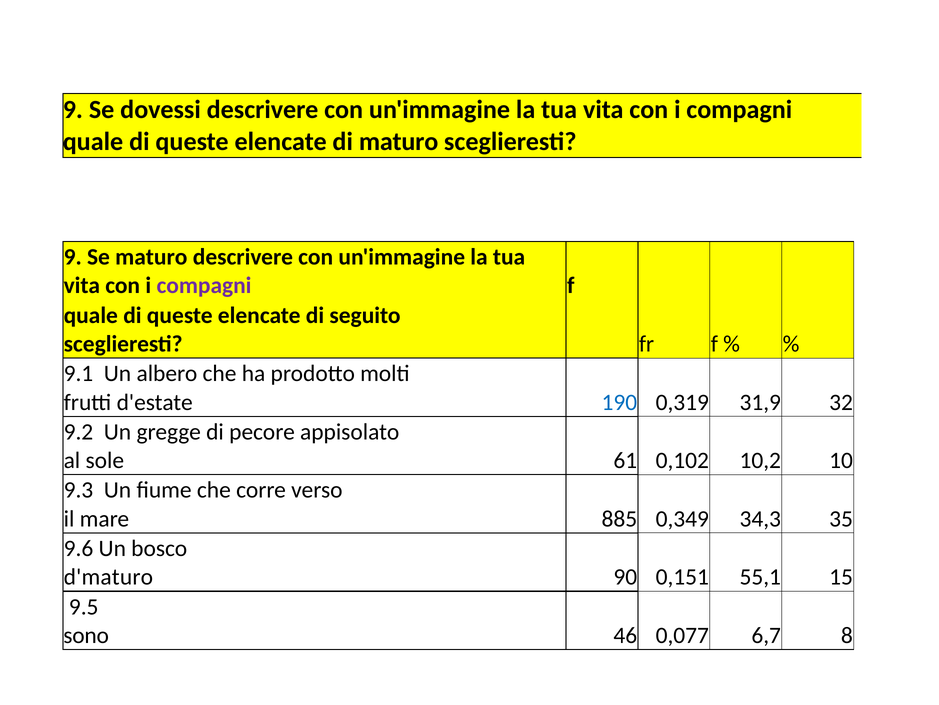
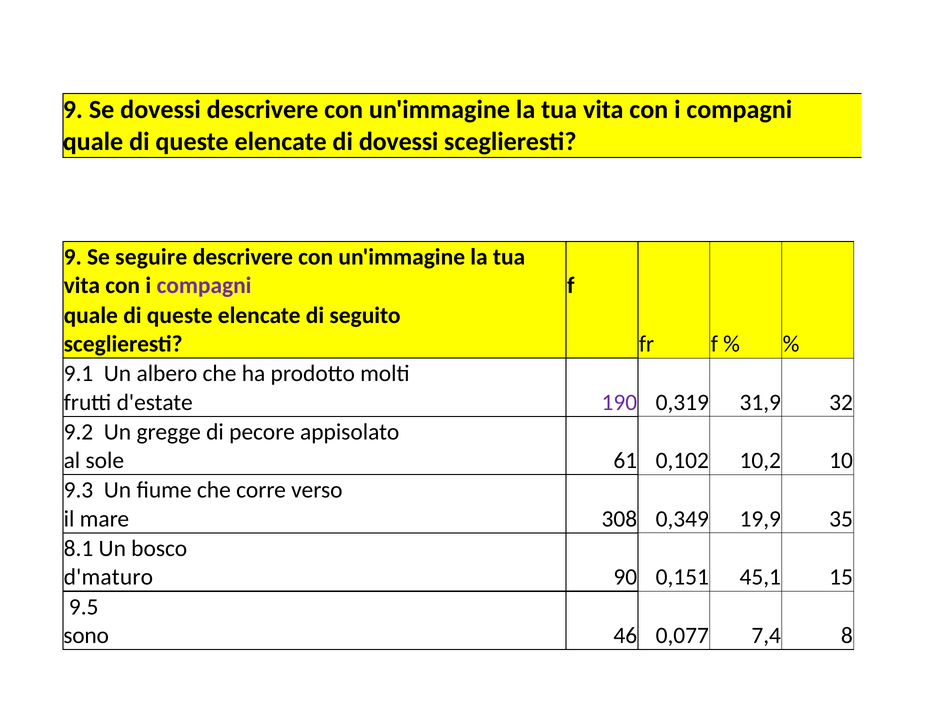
di maturo: maturo -> dovessi
Se maturo: maturo -> seguire
190 colour: blue -> purple
885: 885 -> 308
34,3: 34,3 -> 19,9
9.6: 9.6 -> 8.1
55,1: 55,1 -> 45,1
6,7: 6,7 -> 7,4
